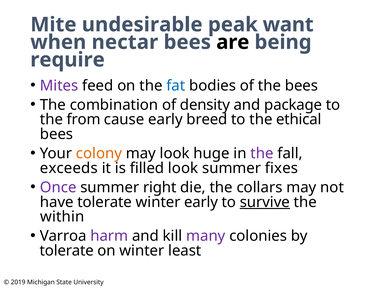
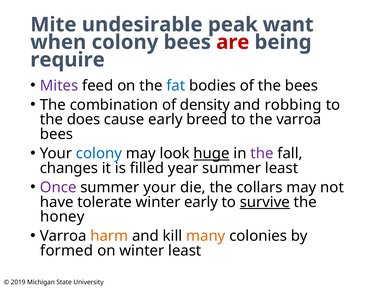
when nectar: nectar -> colony
are colour: black -> red
package: package -> robbing
from: from -> does
the ethical: ethical -> varroa
colony at (99, 153) colour: orange -> blue
huge underline: none -> present
exceeds: exceeds -> changes
filled look: look -> year
summer fixes: fixes -> least
summer right: right -> your
within: within -> honey
harm colour: purple -> orange
many colour: purple -> orange
tolerate at (67, 250): tolerate -> formed
